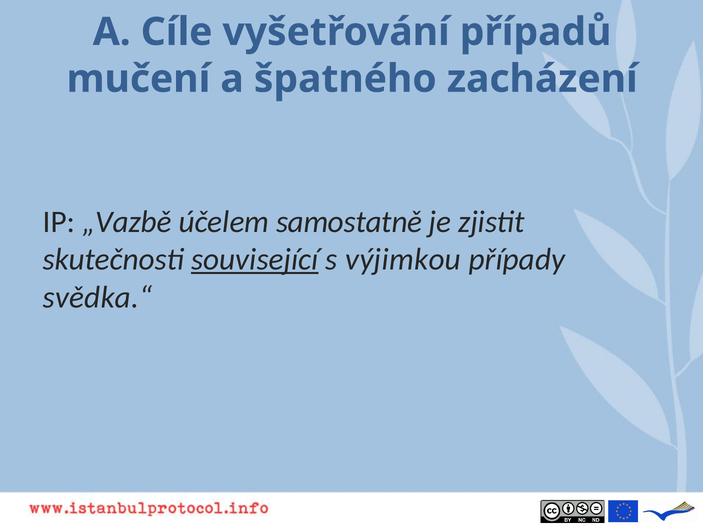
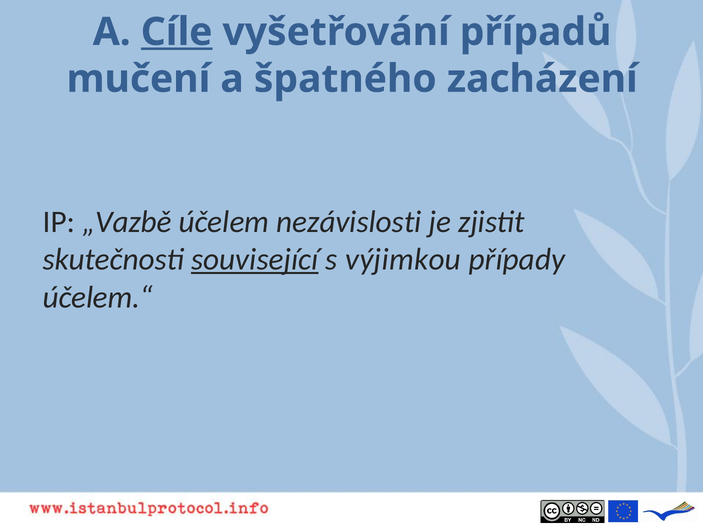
Cíle underline: none -> present
samostatně: samostatně -> nezávislosti
svědka.“: svědka.“ -> účelem.“
